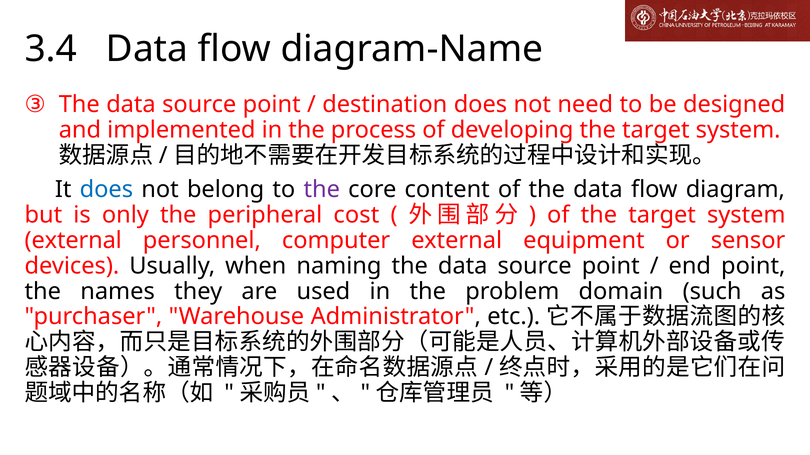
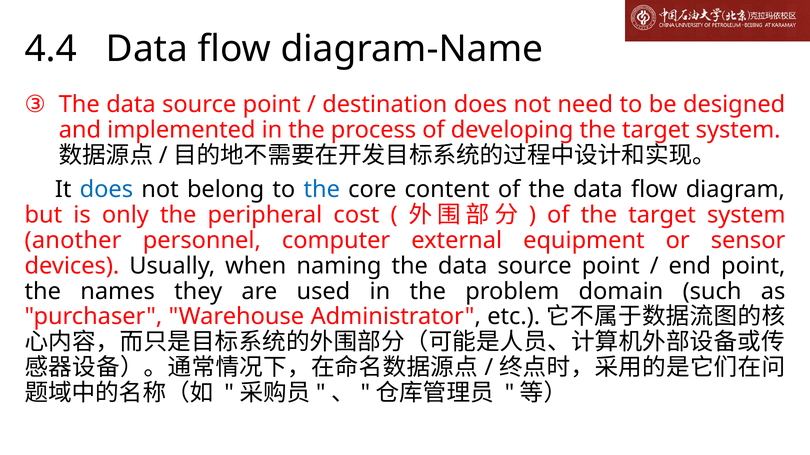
3.4: 3.4 -> 4.4
the at (322, 190) colour: purple -> blue
external at (73, 241): external -> another
